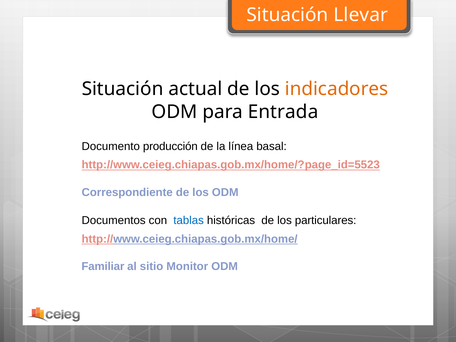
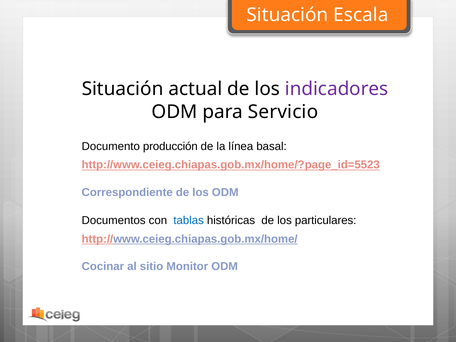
Llevar: Llevar -> Escala
indicadores colour: orange -> purple
Entrada: Entrada -> Servicio
Familiar: Familiar -> Cocinar
